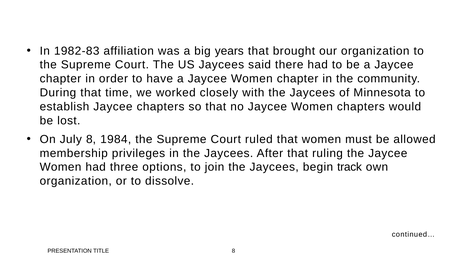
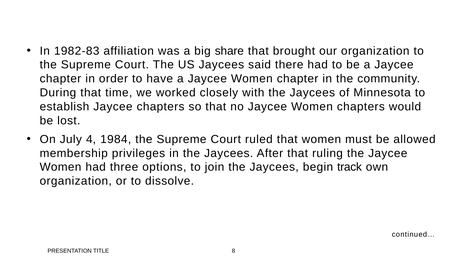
years: years -> share
July 8: 8 -> 4
